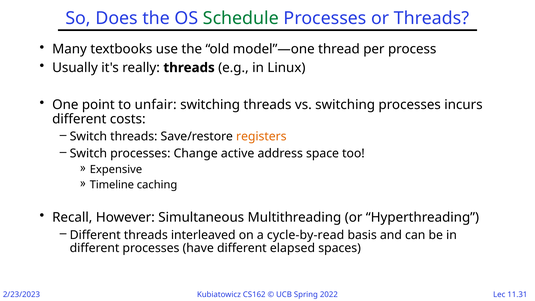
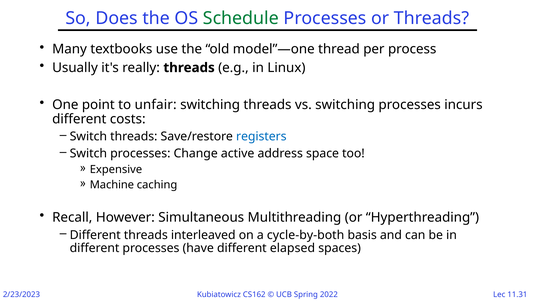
registers colour: orange -> blue
Timeline: Timeline -> Machine
cycle-by-read: cycle-by-read -> cycle-by-both
